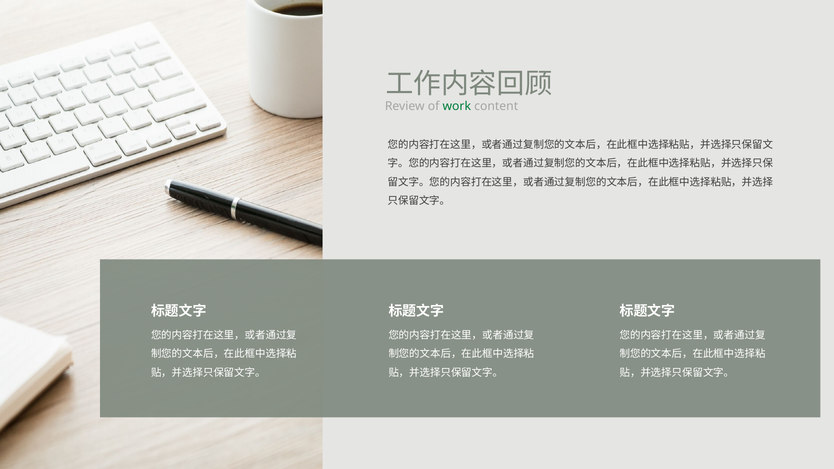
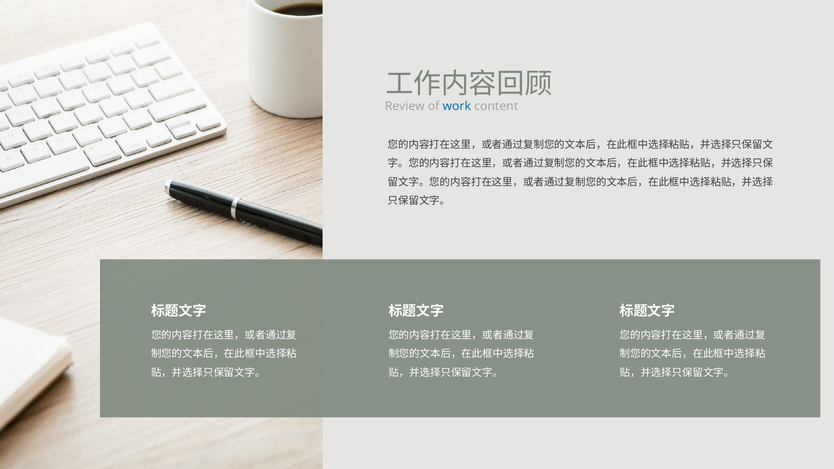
work colour: green -> blue
